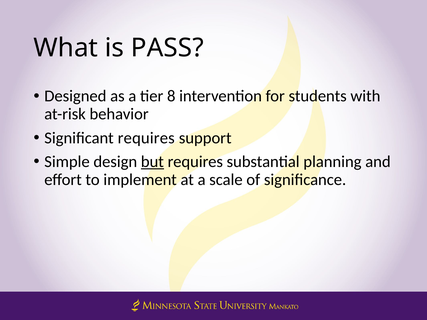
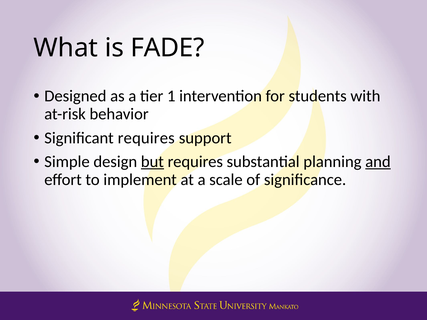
PASS: PASS -> FADE
8: 8 -> 1
and underline: none -> present
